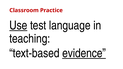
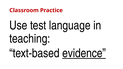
Use underline: present -> none
